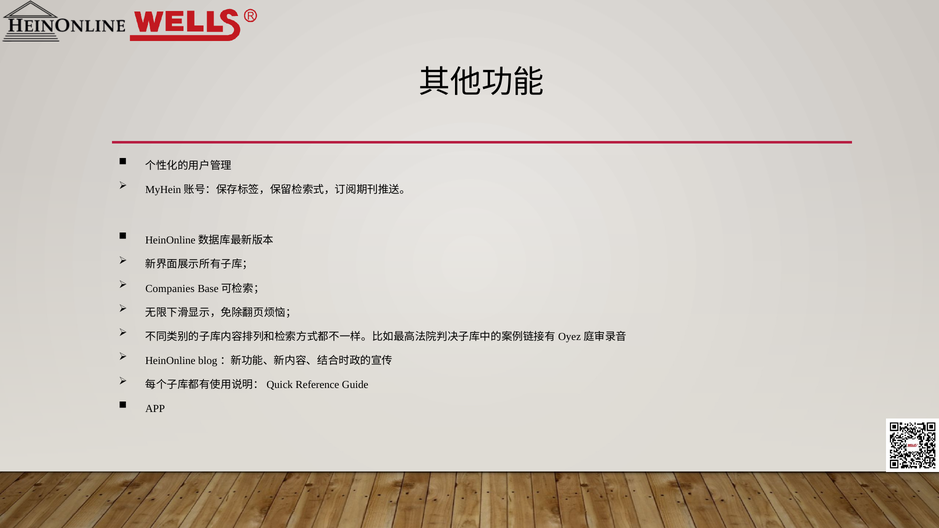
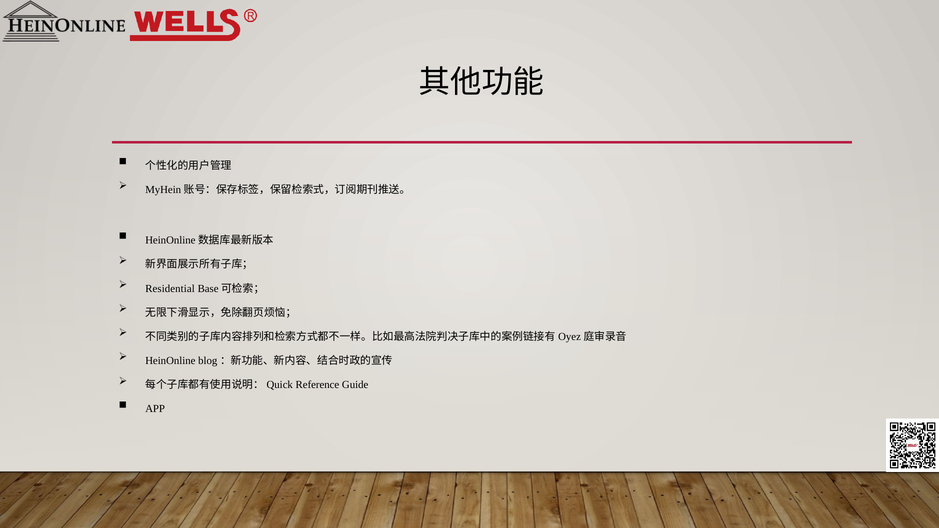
Companies: Companies -> Residential
